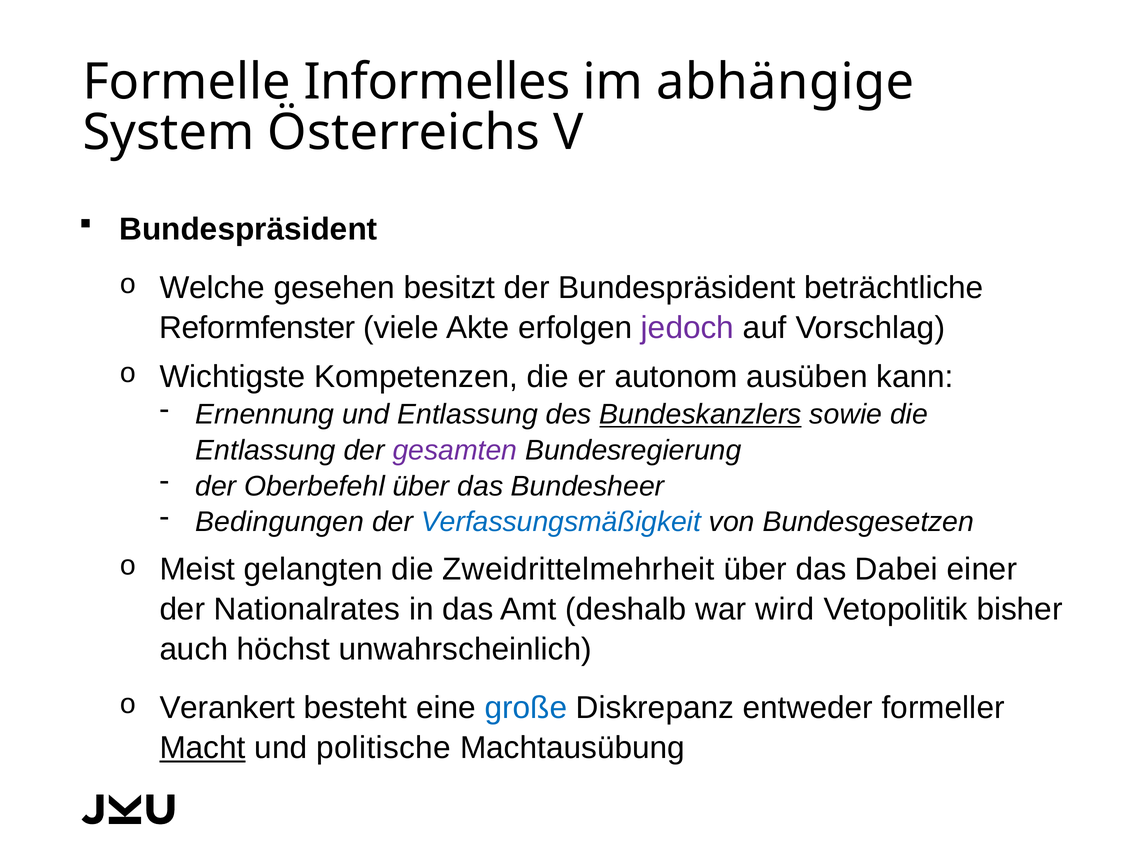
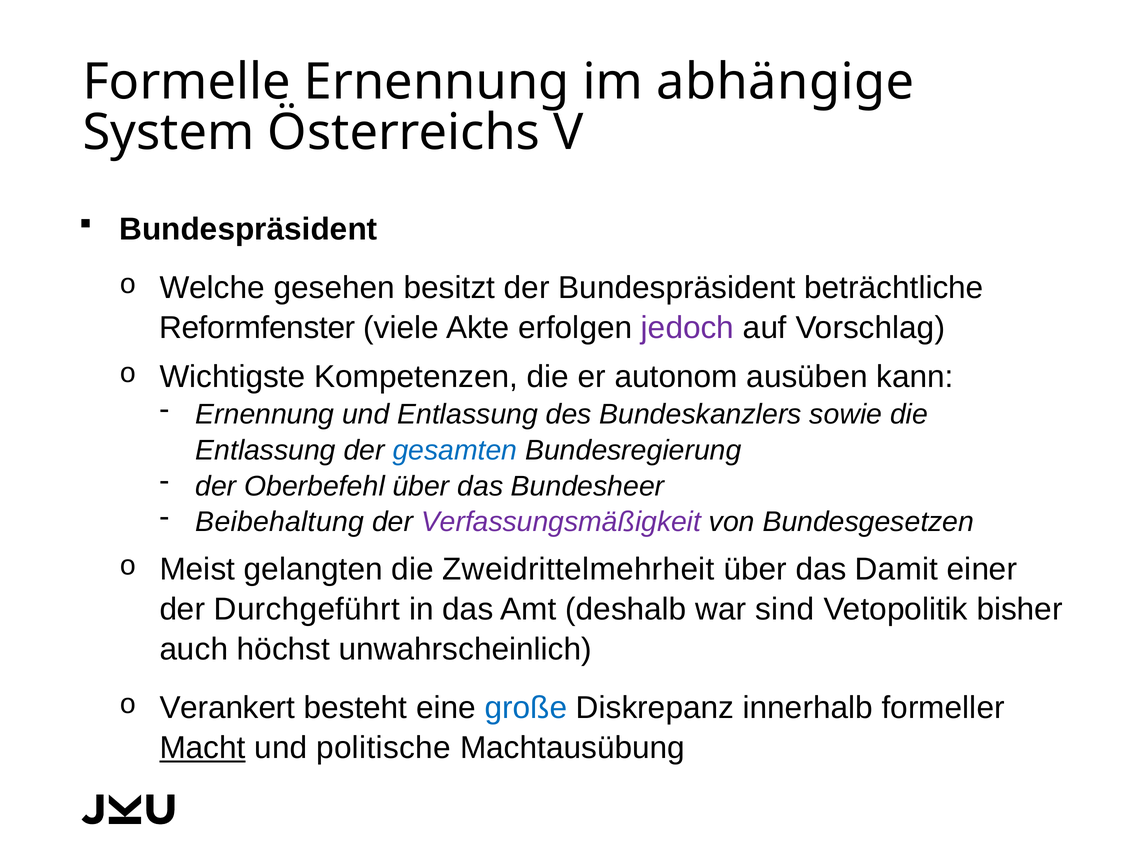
Formelle Informelles: Informelles -> Ernennung
Bundeskanzlers underline: present -> none
gesamten colour: purple -> blue
Bedingungen: Bedingungen -> Beibehaltung
Verfassungsmäßigkeit colour: blue -> purple
Dabei: Dabei -> Damit
Nationalrates: Nationalrates -> Durchgeführt
wird: wird -> sind
entweder: entweder -> innerhalb
